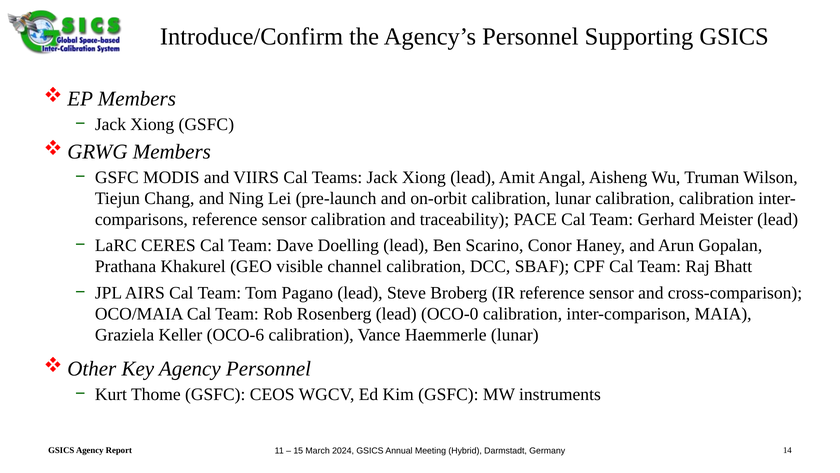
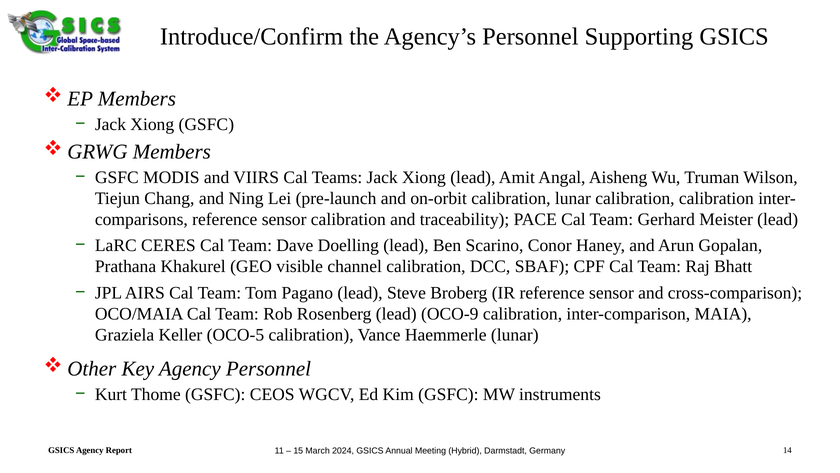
OCO-0: OCO-0 -> OCO-9
OCO-6: OCO-6 -> OCO-5
